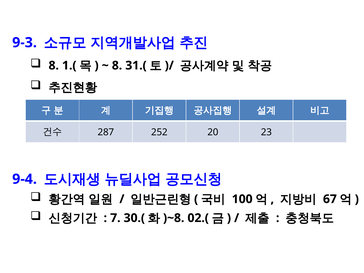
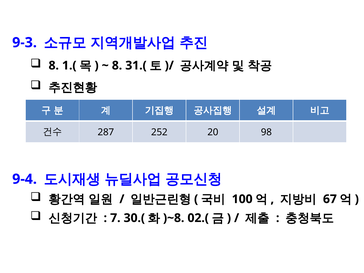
23: 23 -> 98
